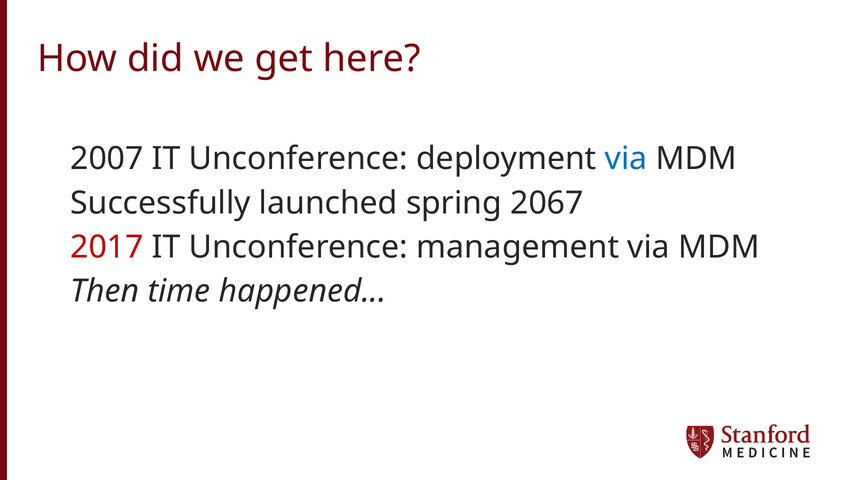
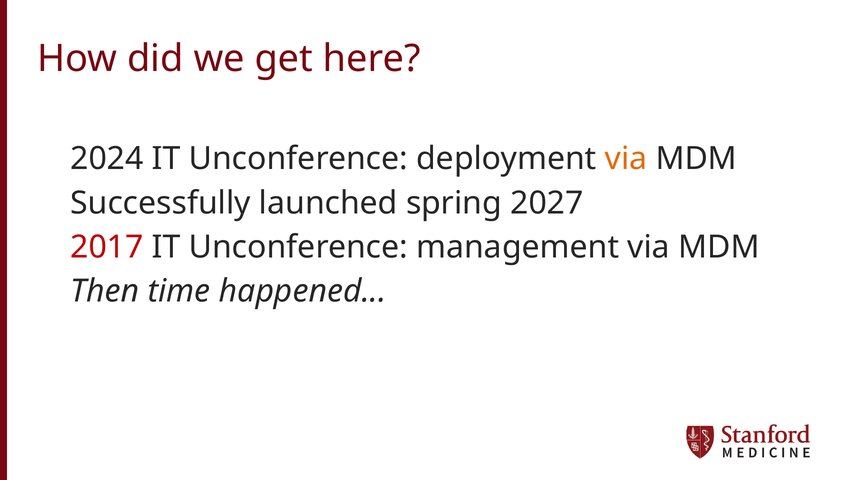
2007: 2007 -> 2024
via at (626, 159) colour: blue -> orange
2067: 2067 -> 2027
